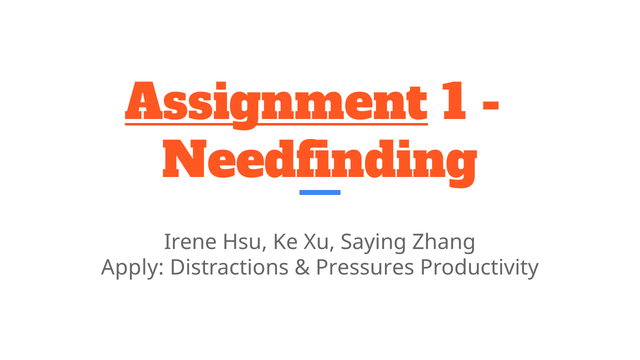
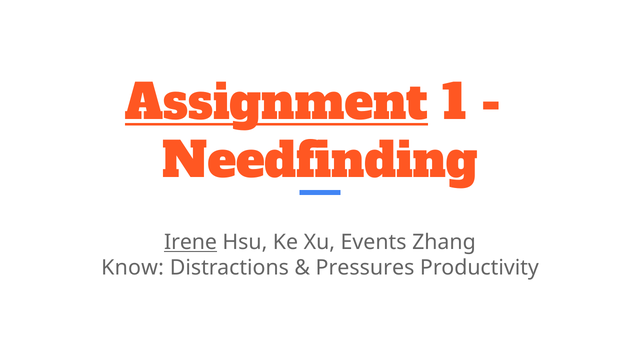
Irene underline: none -> present
Saying: Saying -> Events
Apply: Apply -> Know
